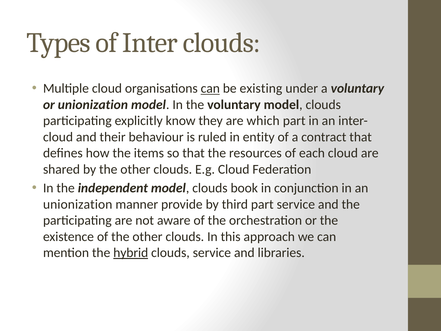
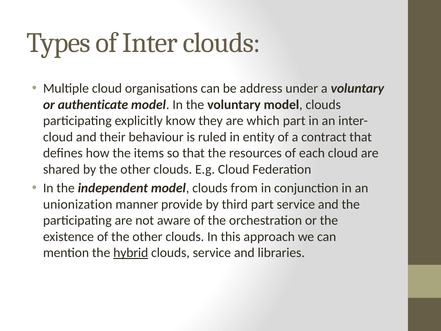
can at (210, 88) underline: present -> none
existing: existing -> address
or unionization: unionization -> authenticate
book: book -> from
